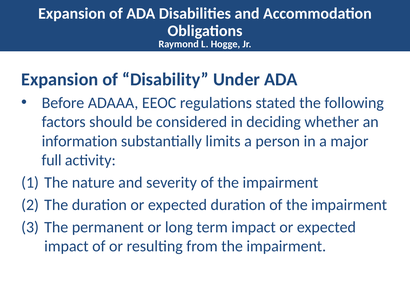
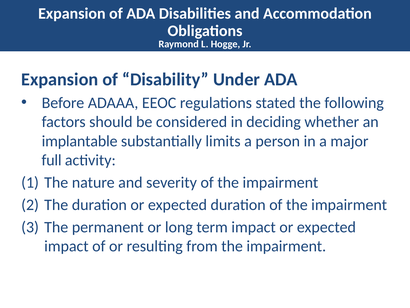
information: information -> implantable
